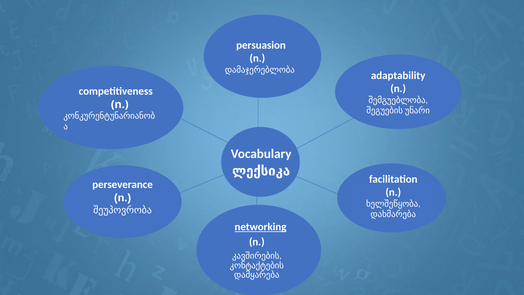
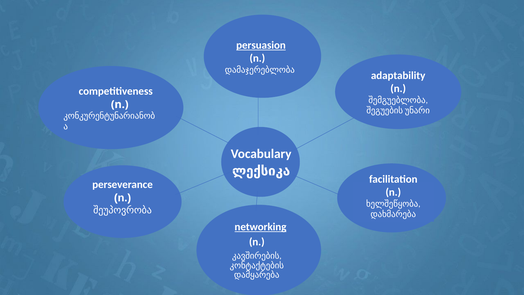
persuasion underline: none -> present
